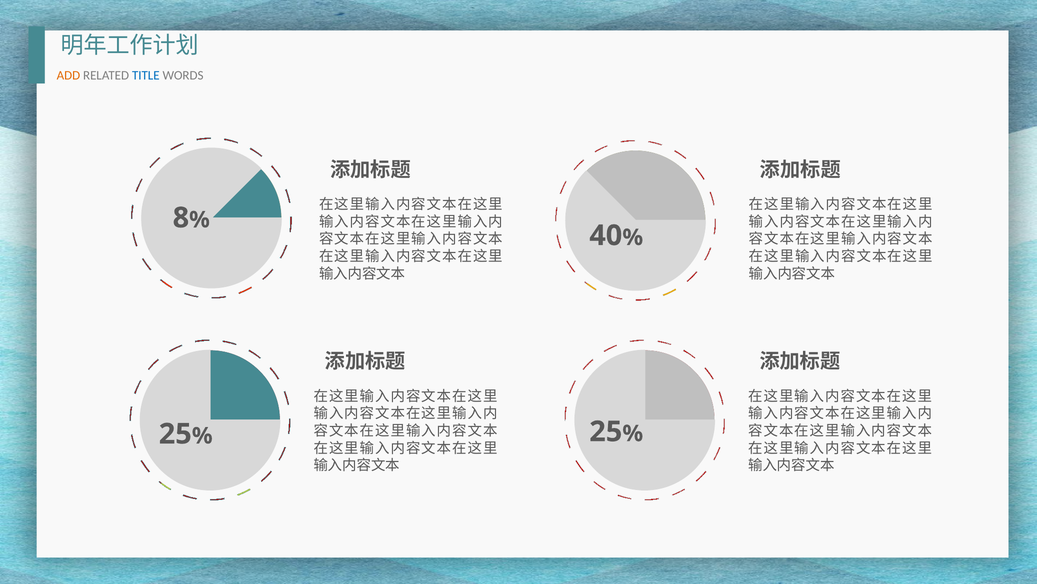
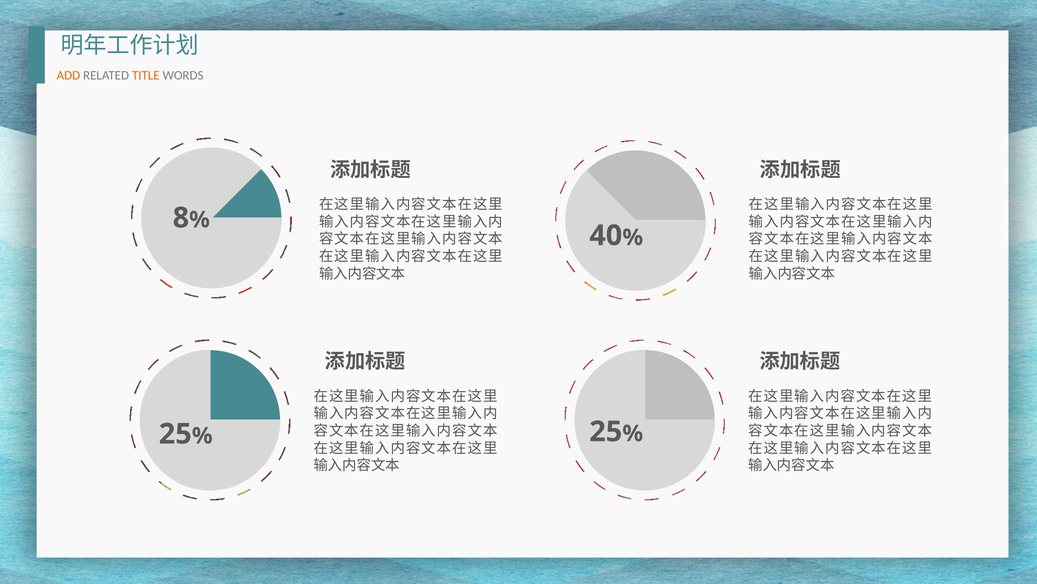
TITLE colour: blue -> orange
